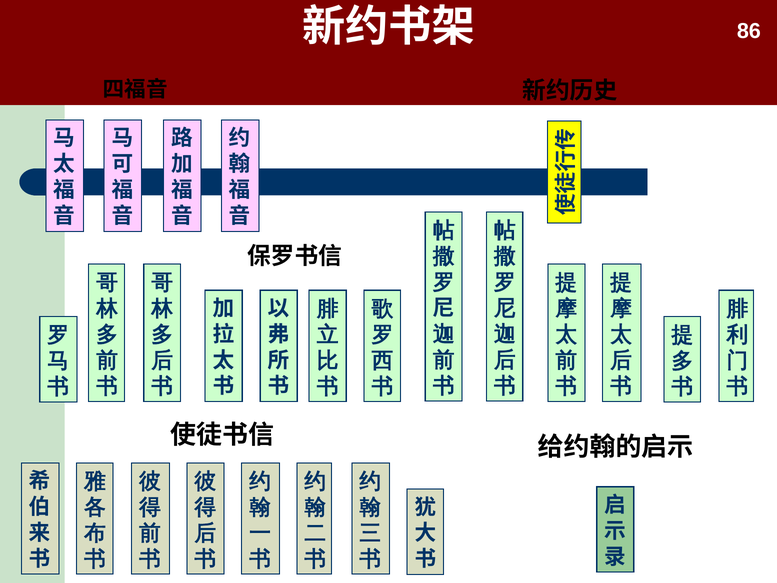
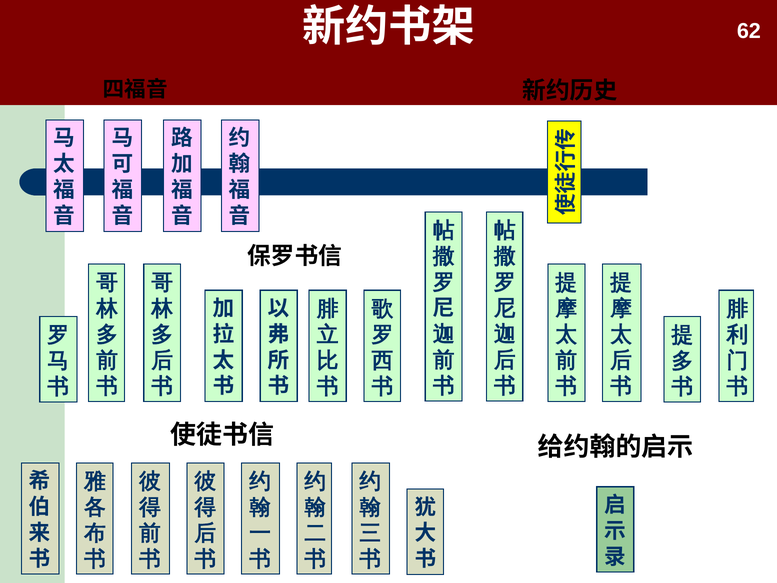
86: 86 -> 62
